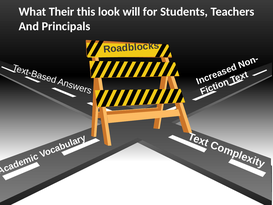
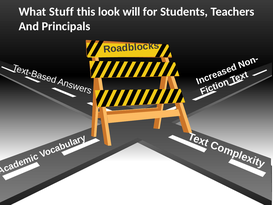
Their: Their -> Stuff
